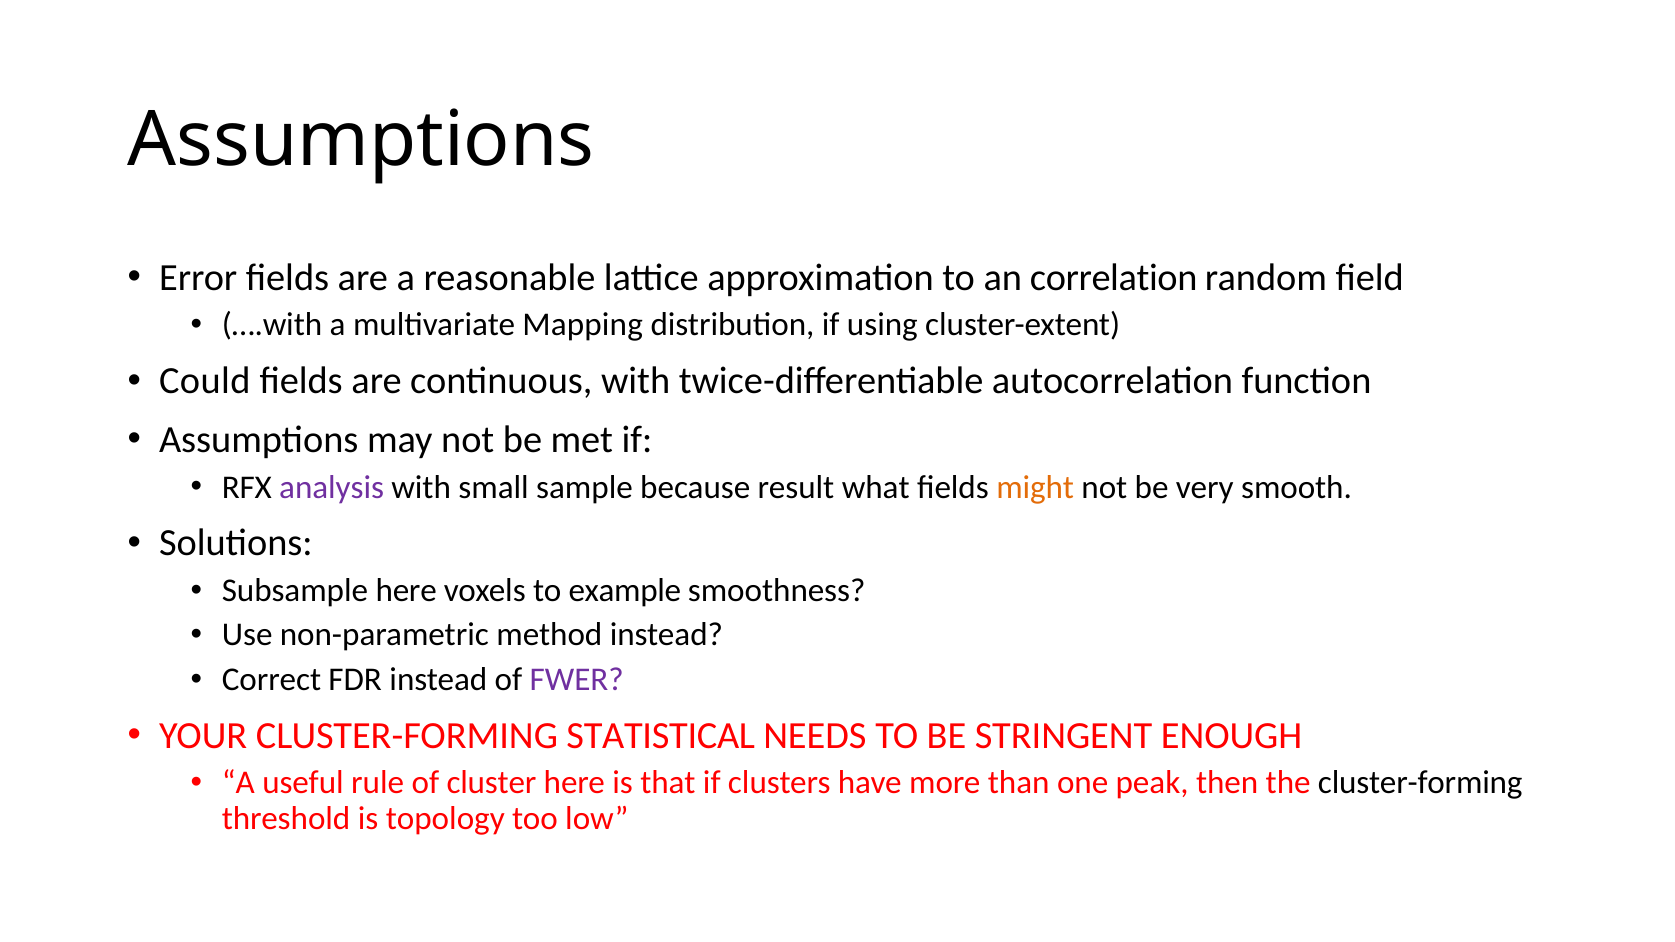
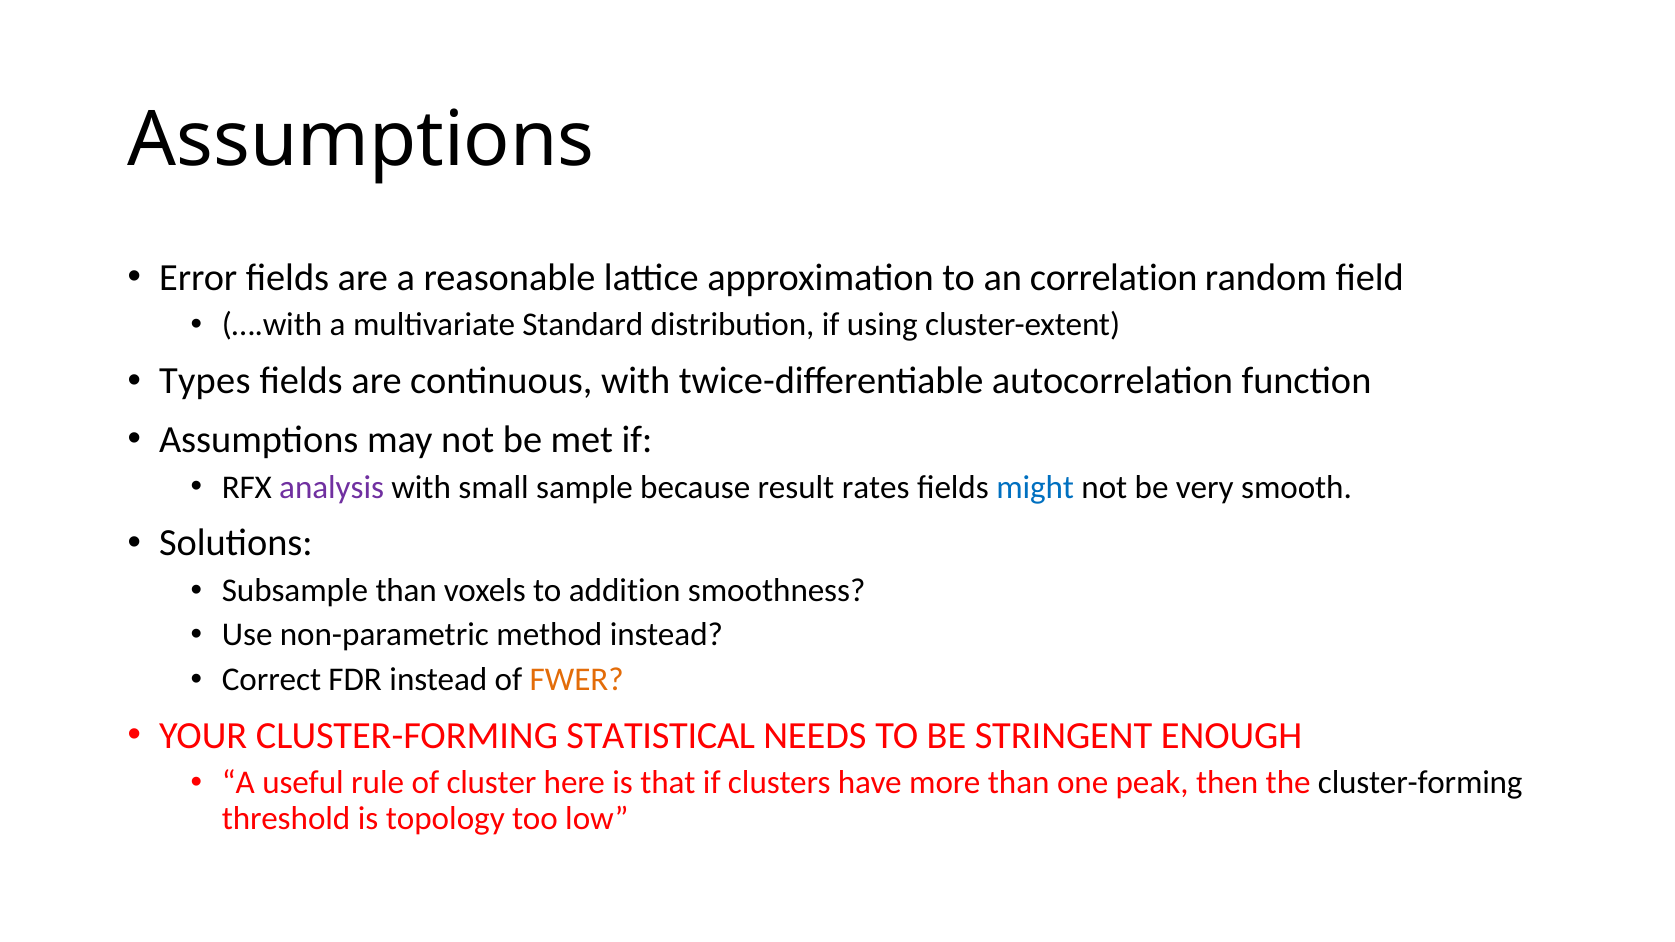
Mapping: Mapping -> Standard
Could: Could -> Types
what: what -> rates
might colour: orange -> blue
Subsample here: here -> than
example: example -> addition
FWER colour: purple -> orange
